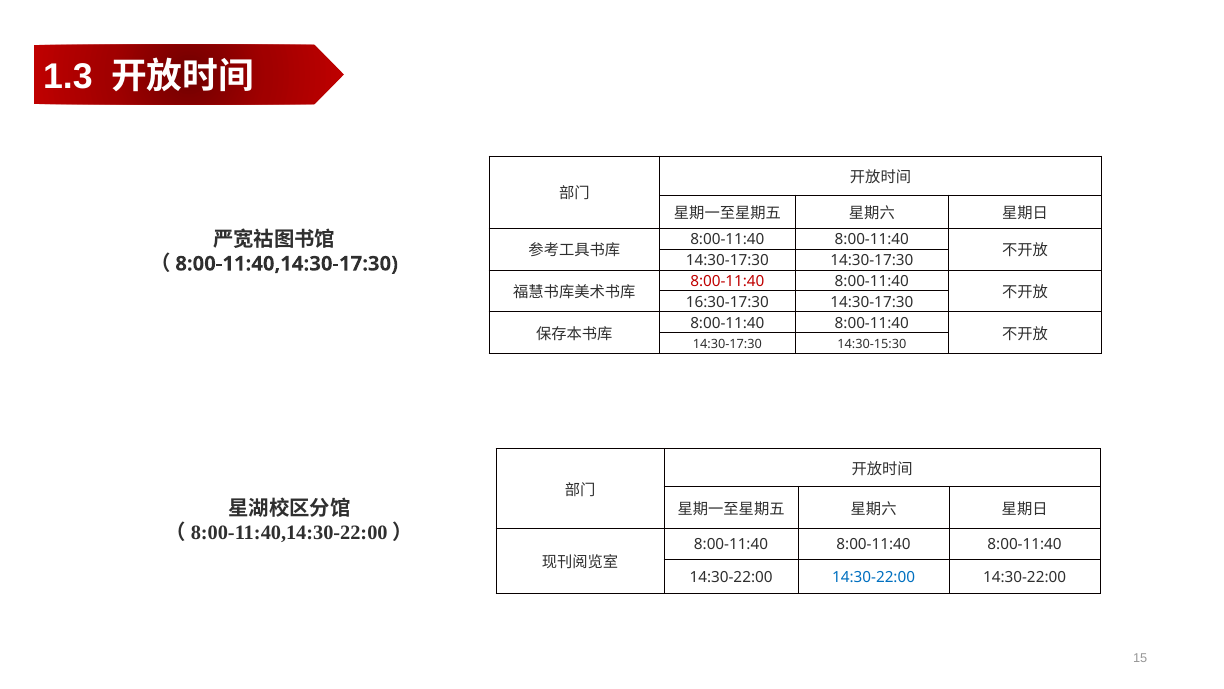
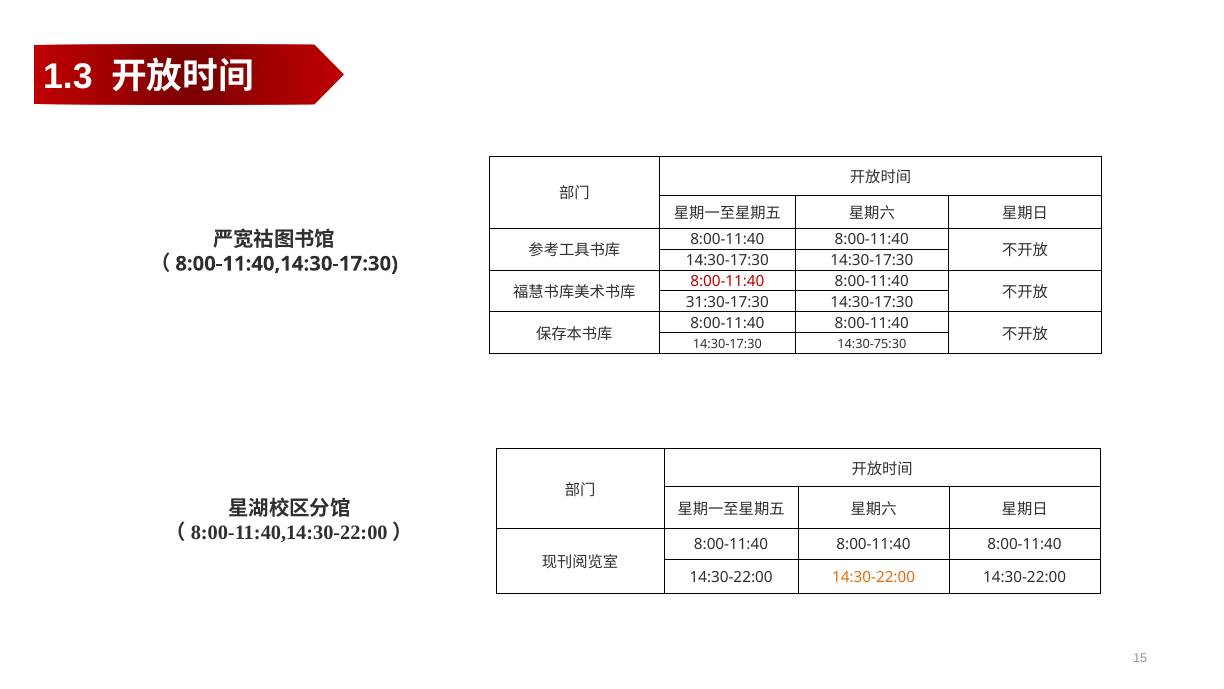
16:30-17:30: 16:30-17:30 -> 31:30-17:30
14:30-15:30: 14:30-15:30 -> 14:30-75:30
14:30-22:00 at (874, 577) colour: blue -> orange
